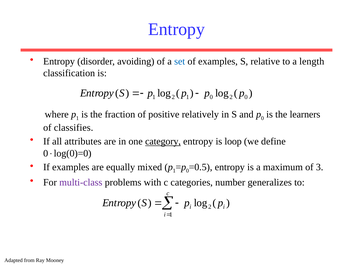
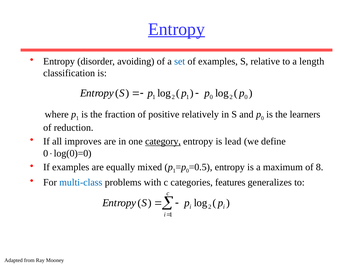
Entropy at (176, 29) underline: none -> present
classifies: classifies -> reduction
attributes: attributes -> improves
loop: loop -> lead
3: 3 -> 8
multi-class colour: purple -> blue
number: number -> features
